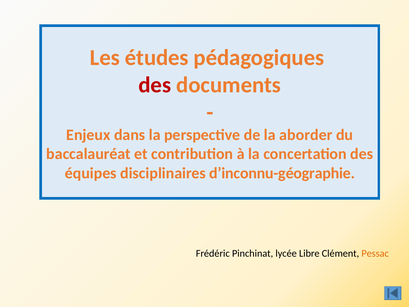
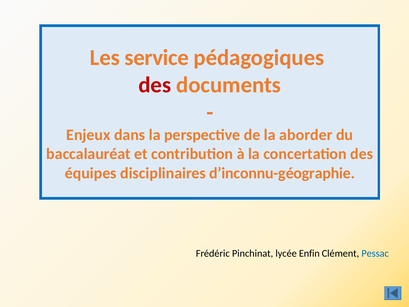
études: études -> service
Libre: Libre -> Enfin
Pessac colour: orange -> blue
